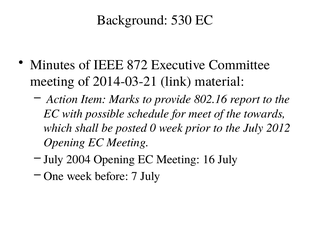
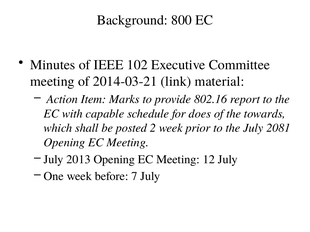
530: 530 -> 800
872: 872 -> 102
possible: possible -> capable
meet: meet -> does
0: 0 -> 2
2012: 2012 -> 2081
2004: 2004 -> 2013
16: 16 -> 12
